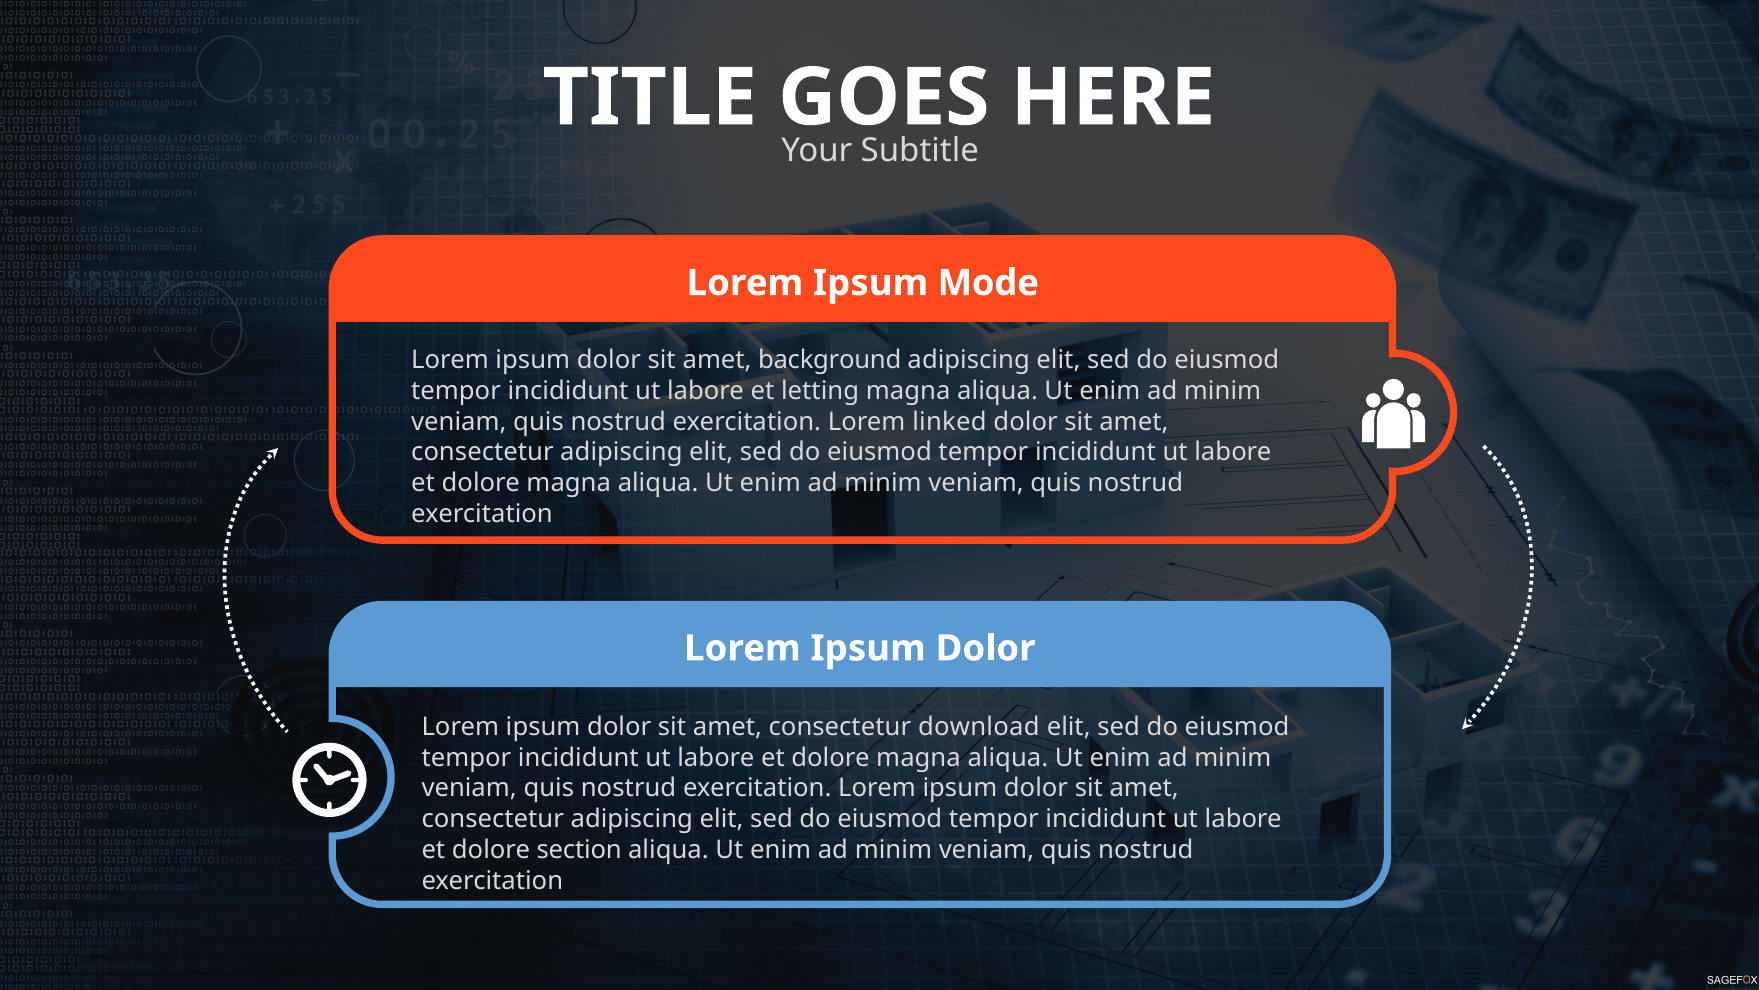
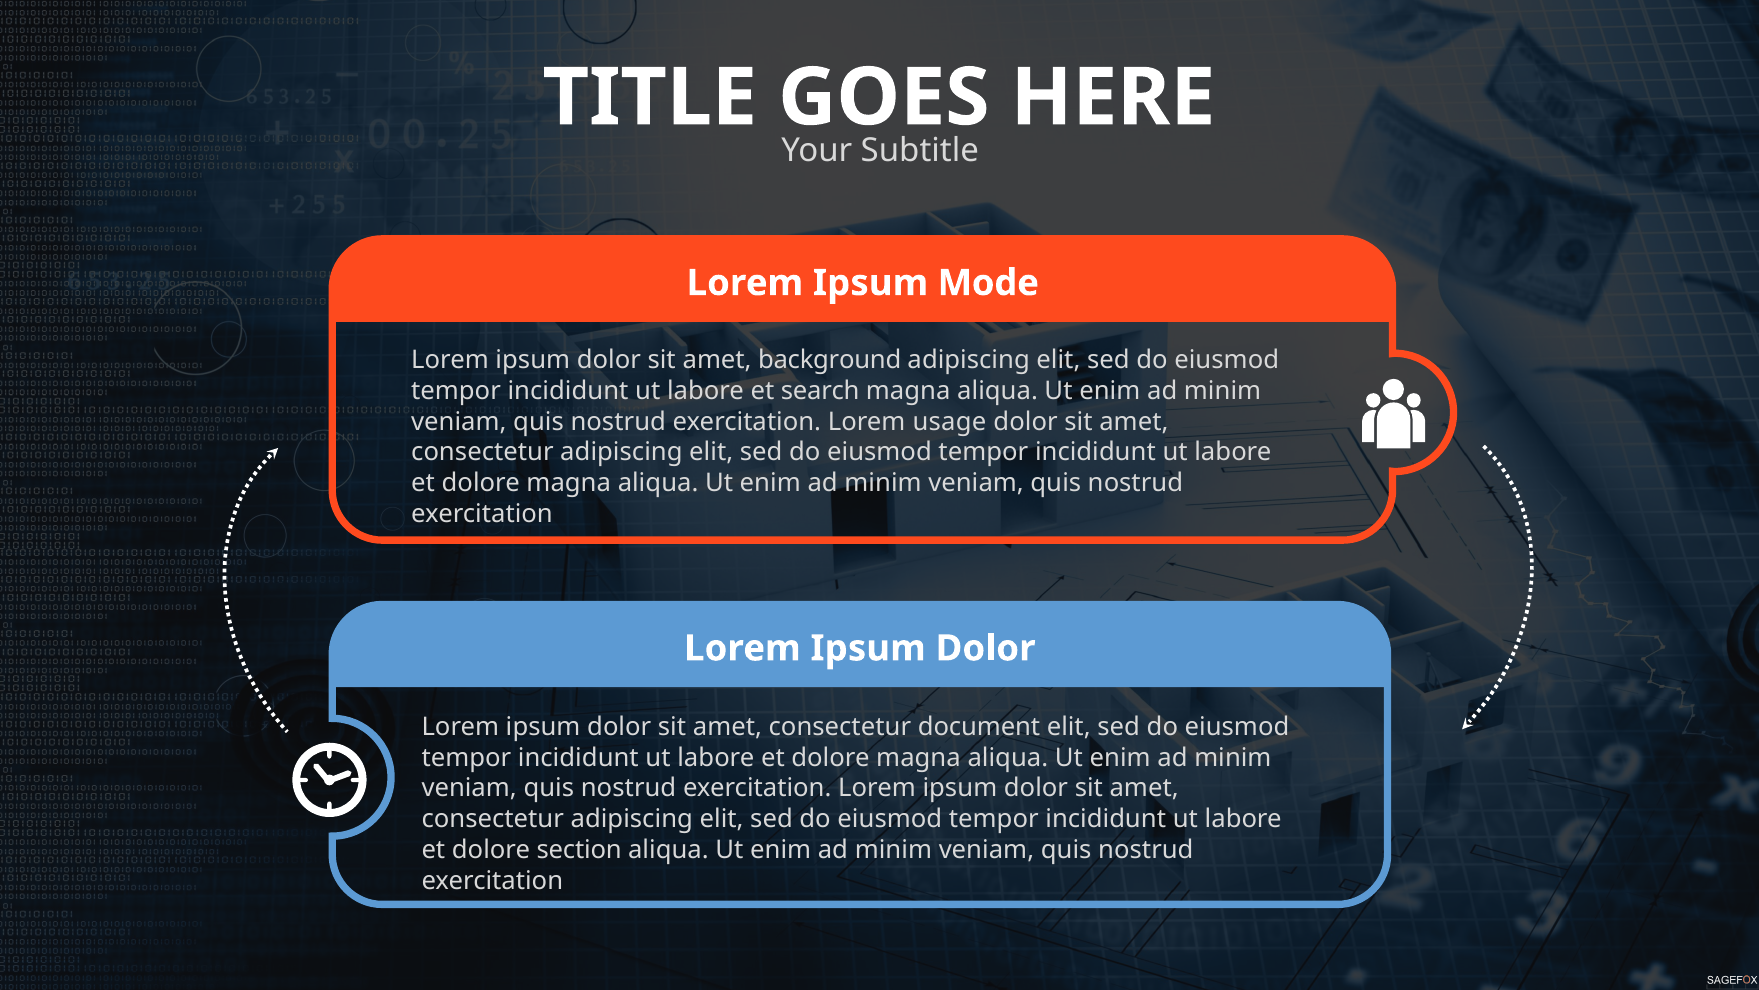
letting: letting -> search
linked: linked -> usage
download: download -> document
